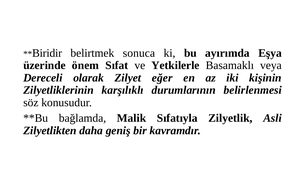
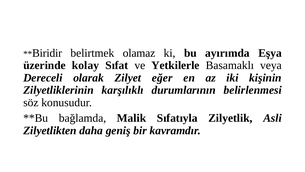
sonuca: sonuca -> olamaz
önem: önem -> kolay
